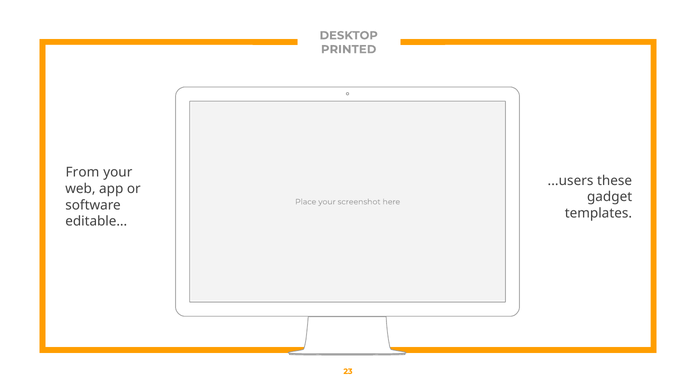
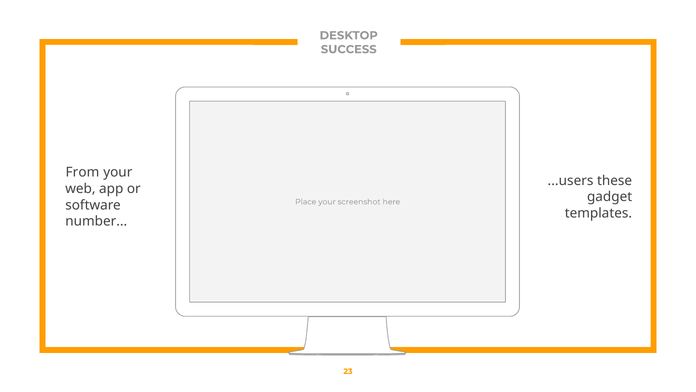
PRINTED: PRINTED -> SUCCESS
editable: editable -> number
